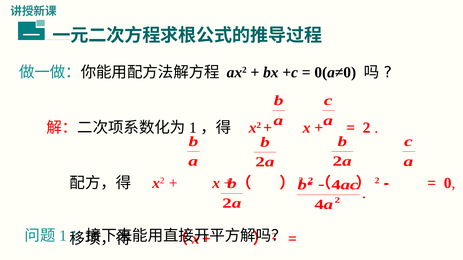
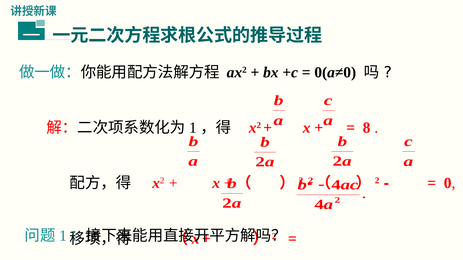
2 at (367, 128): 2 -> 8
